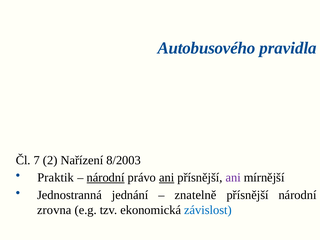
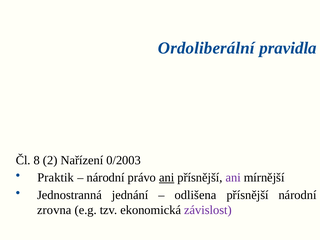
Autobusového: Autobusového -> Ordoliberální
7: 7 -> 8
8/2003: 8/2003 -> 0/2003
národní at (106, 178) underline: present -> none
znatelně: znatelně -> odlišena
závislost colour: blue -> purple
